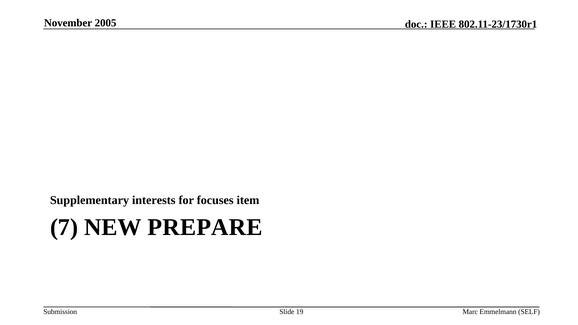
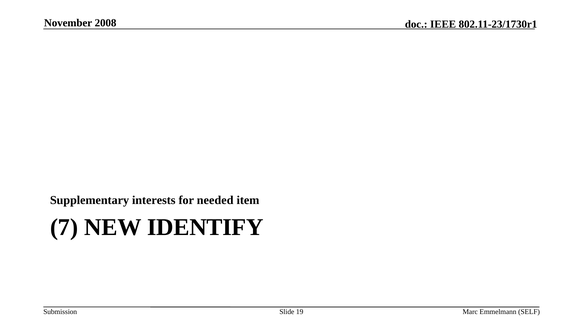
2005: 2005 -> 2008
focuses: focuses -> needed
PREPARE: PREPARE -> IDENTIFY
